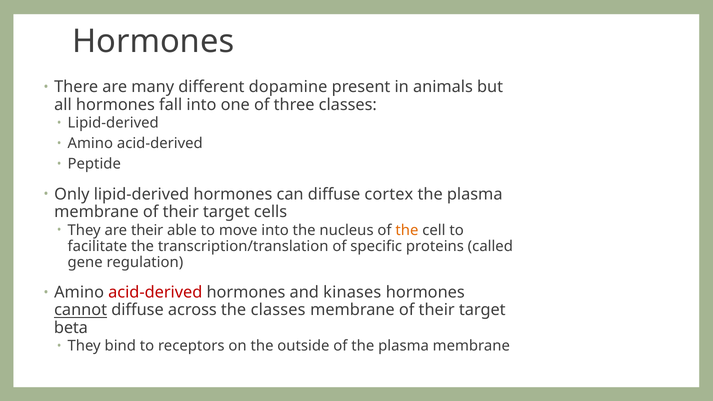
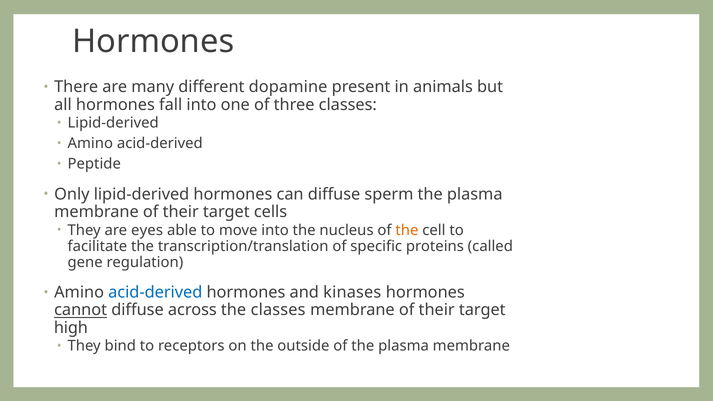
cortex: cortex -> sperm
are their: their -> eyes
acid-derived at (155, 293) colour: red -> blue
beta: beta -> high
